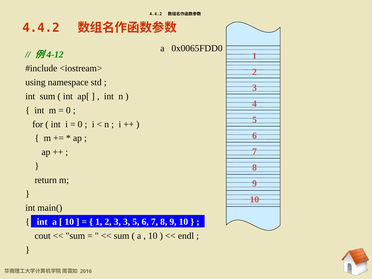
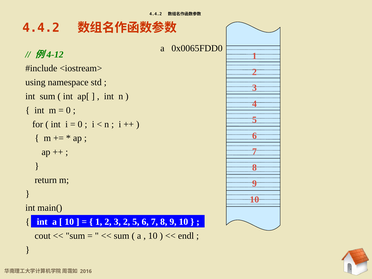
3 3: 3 -> 2
